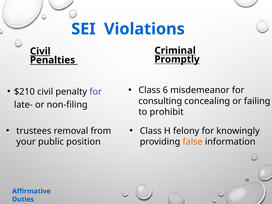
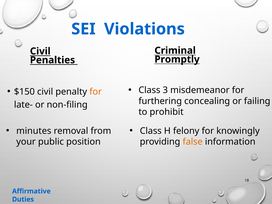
6: 6 -> 3
$210: $210 -> $150
for at (96, 92) colour: purple -> orange
consulting: consulting -> furthering
trustees: trustees -> minutes
